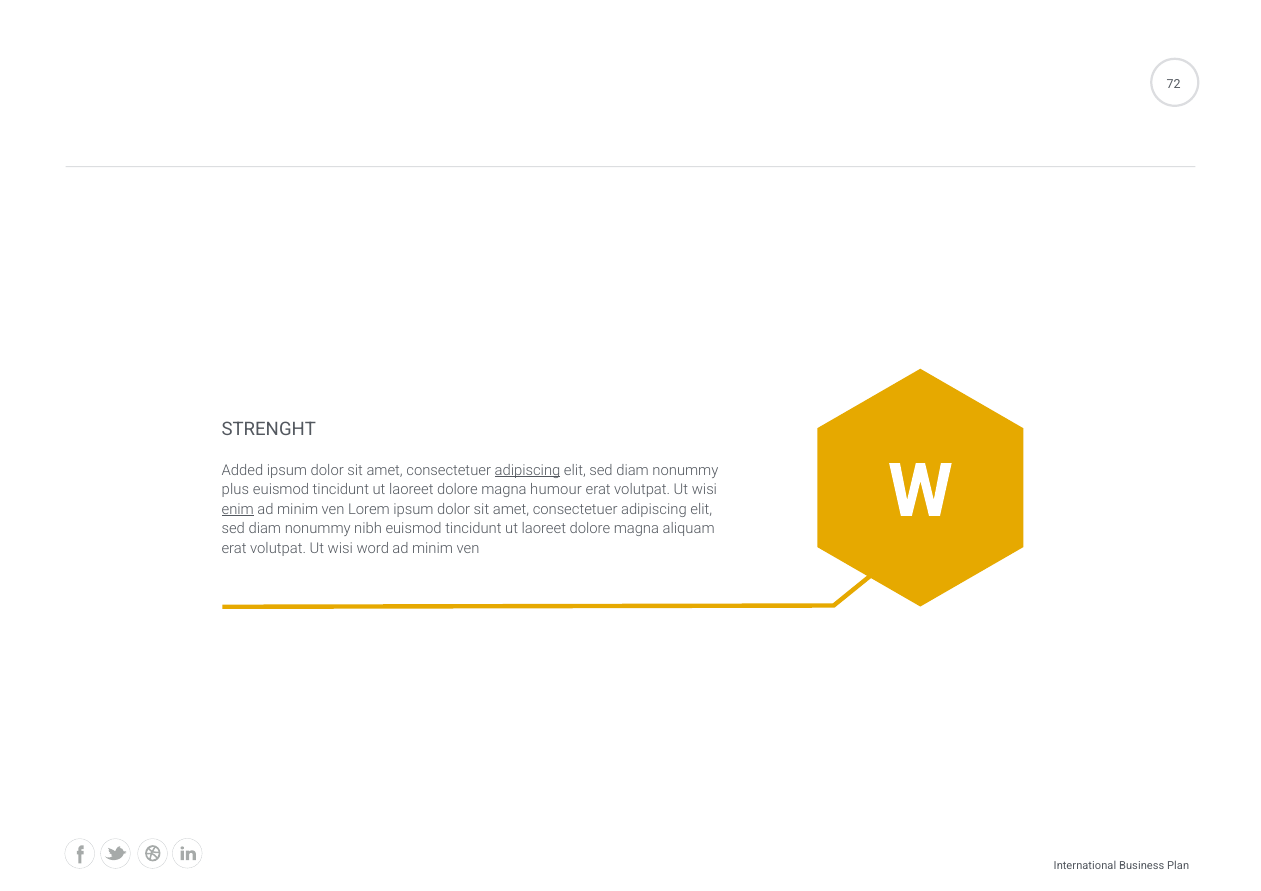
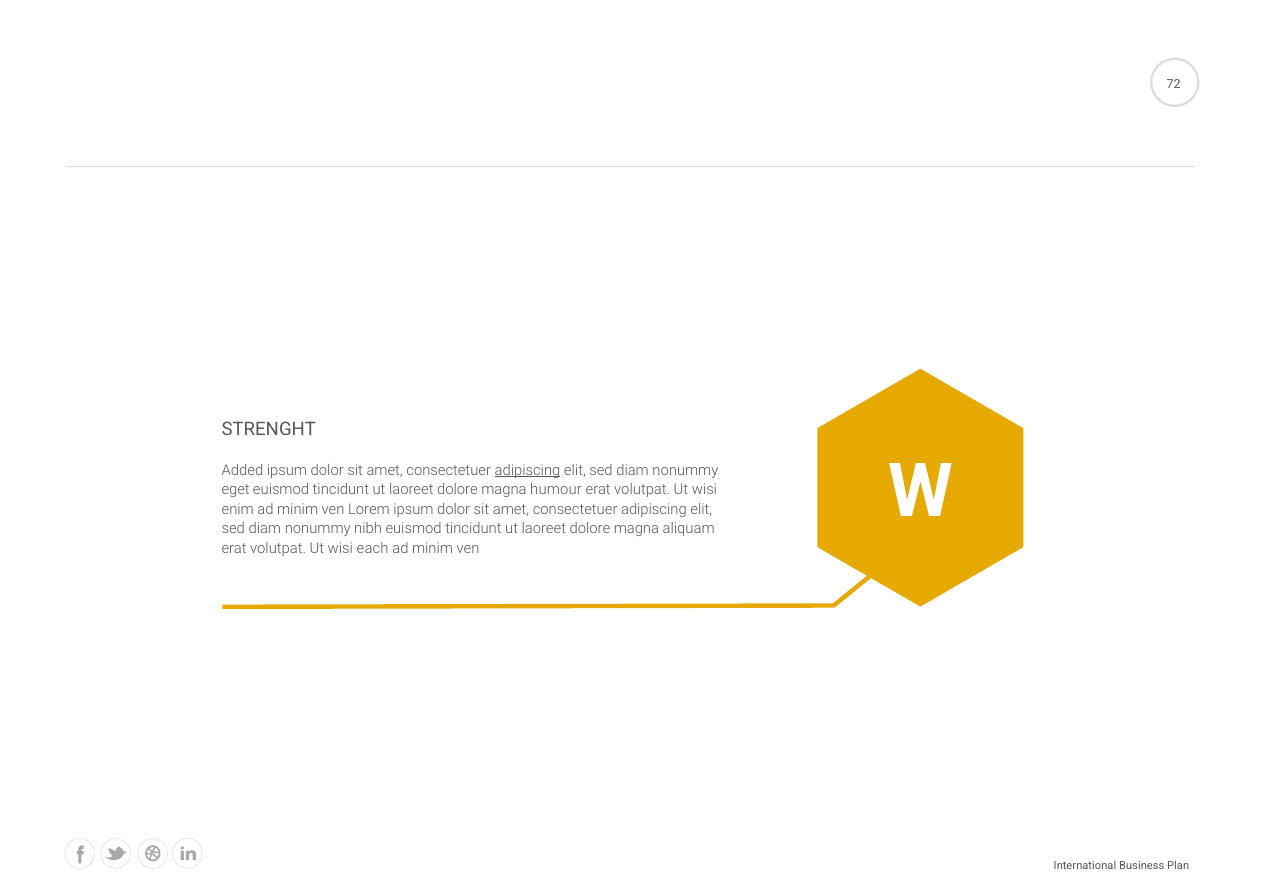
plus: plus -> eget
enim underline: present -> none
word: word -> each
